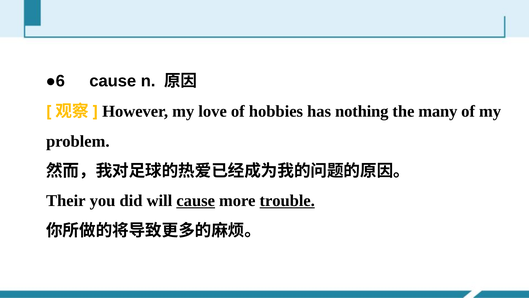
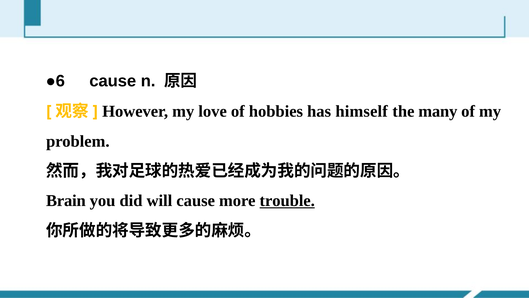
nothing: nothing -> himself
Their: Their -> Brain
cause at (196, 201) underline: present -> none
